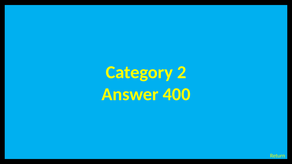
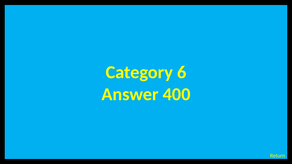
2: 2 -> 6
